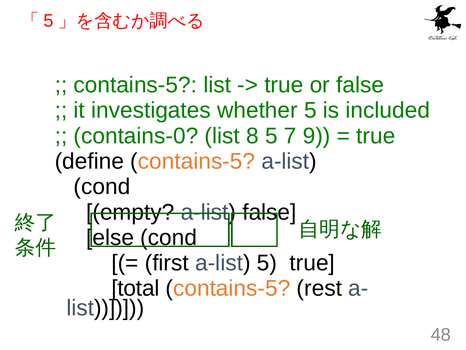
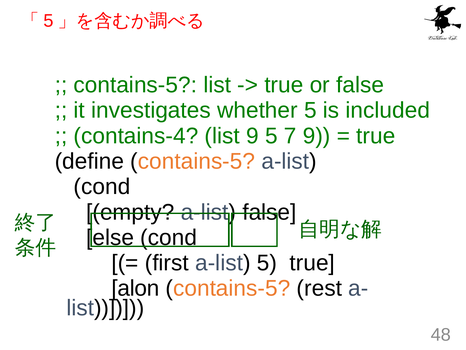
contains-0: contains-0 -> contains-4
list 8: 8 -> 9
total: total -> alon
